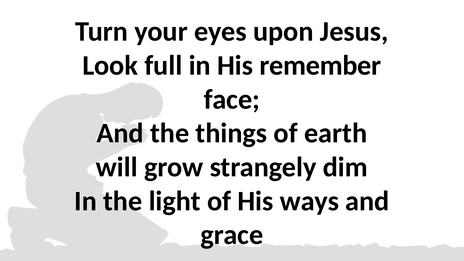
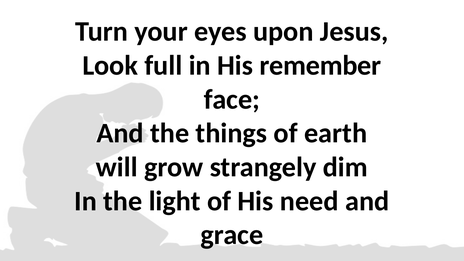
ways: ways -> need
